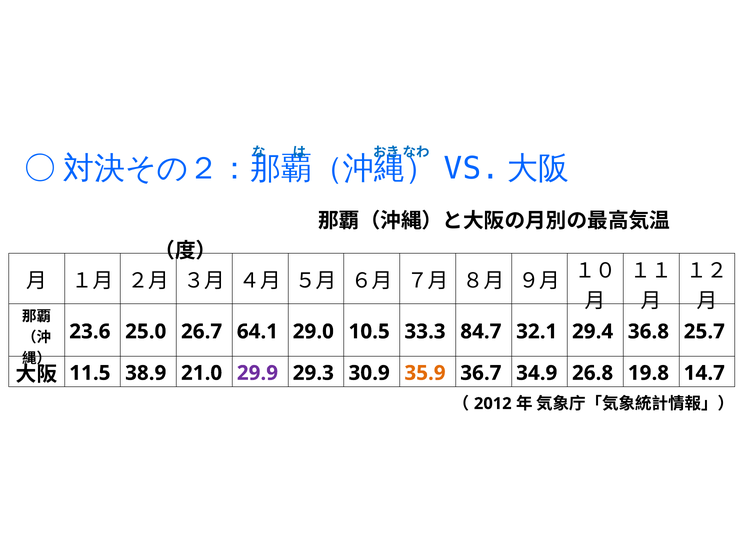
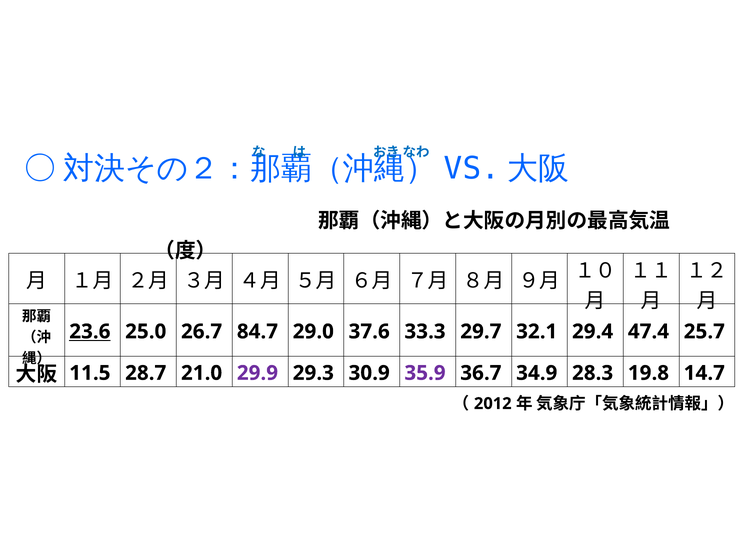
23.6 underline: none -> present
64.1: 64.1 -> 84.7
10.5: 10.5 -> 37.6
84.7: 84.7 -> 29.7
36.8: 36.8 -> 47.4
38.9: 38.9 -> 28.7
35.9 colour: orange -> purple
26.8: 26.8 -> 28.3
